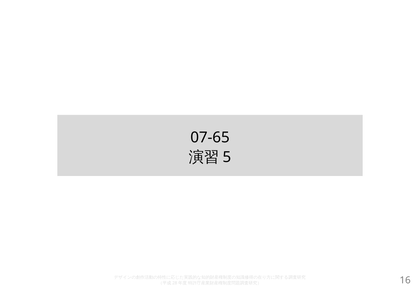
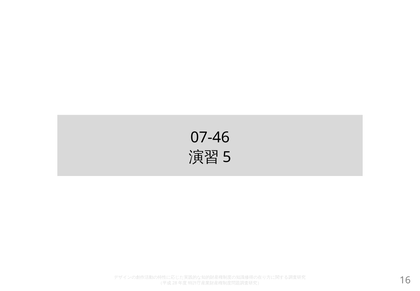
07-65: 07-65 -> 07-46
